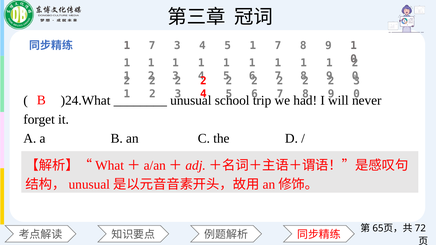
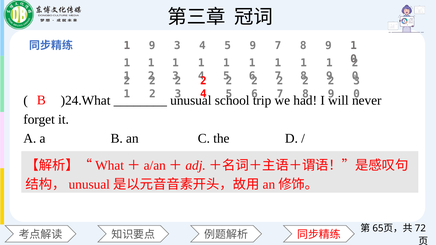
7 at (152, 46): 7 -> 9
4 5 1: 1 -> 9
